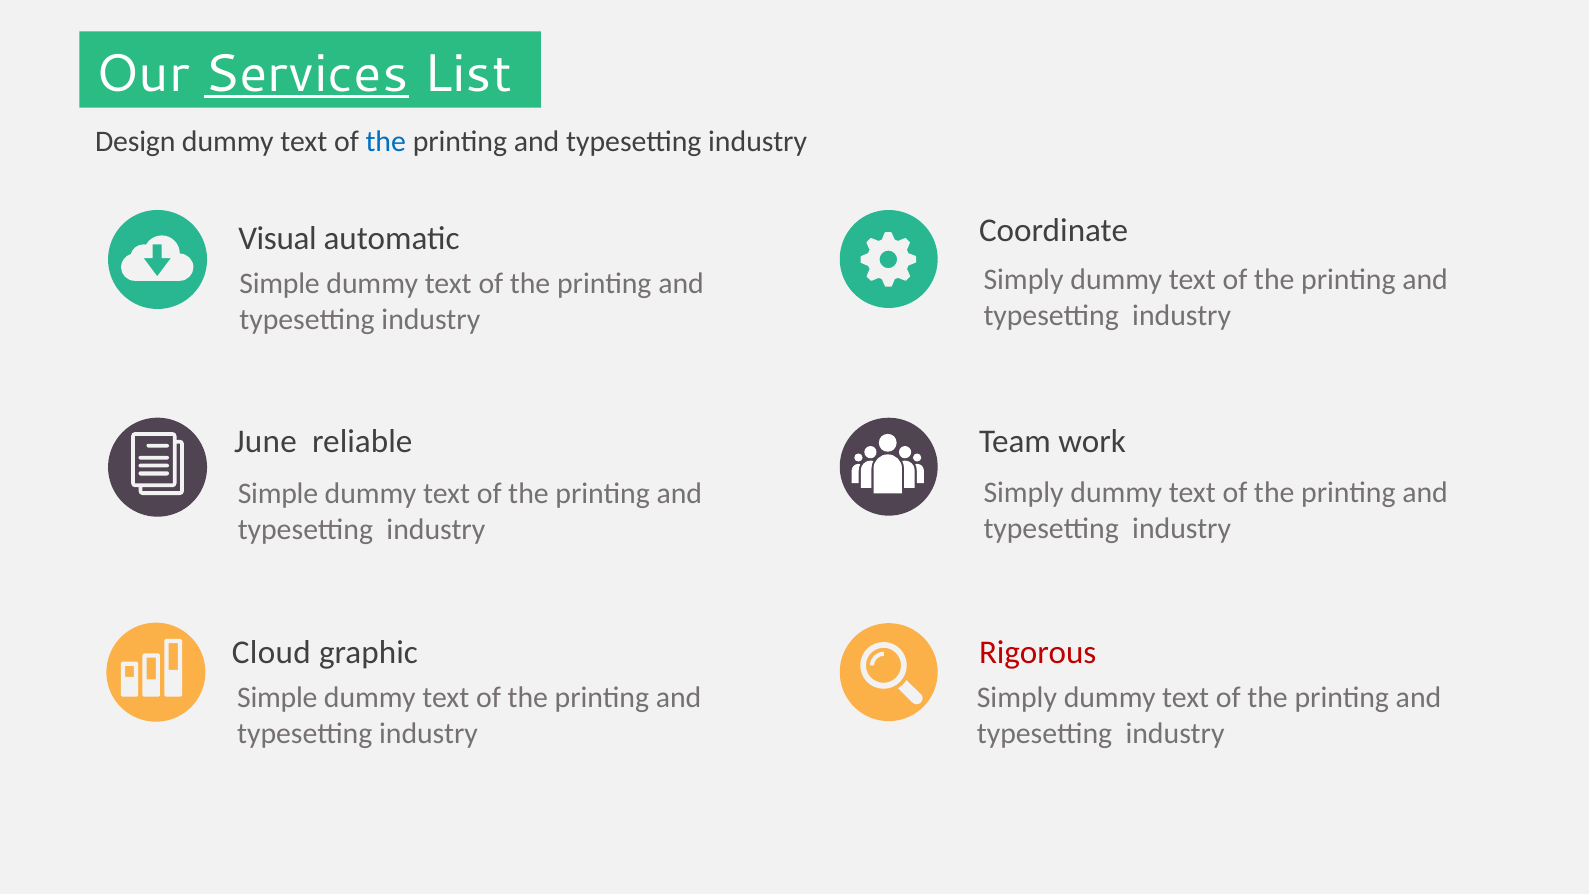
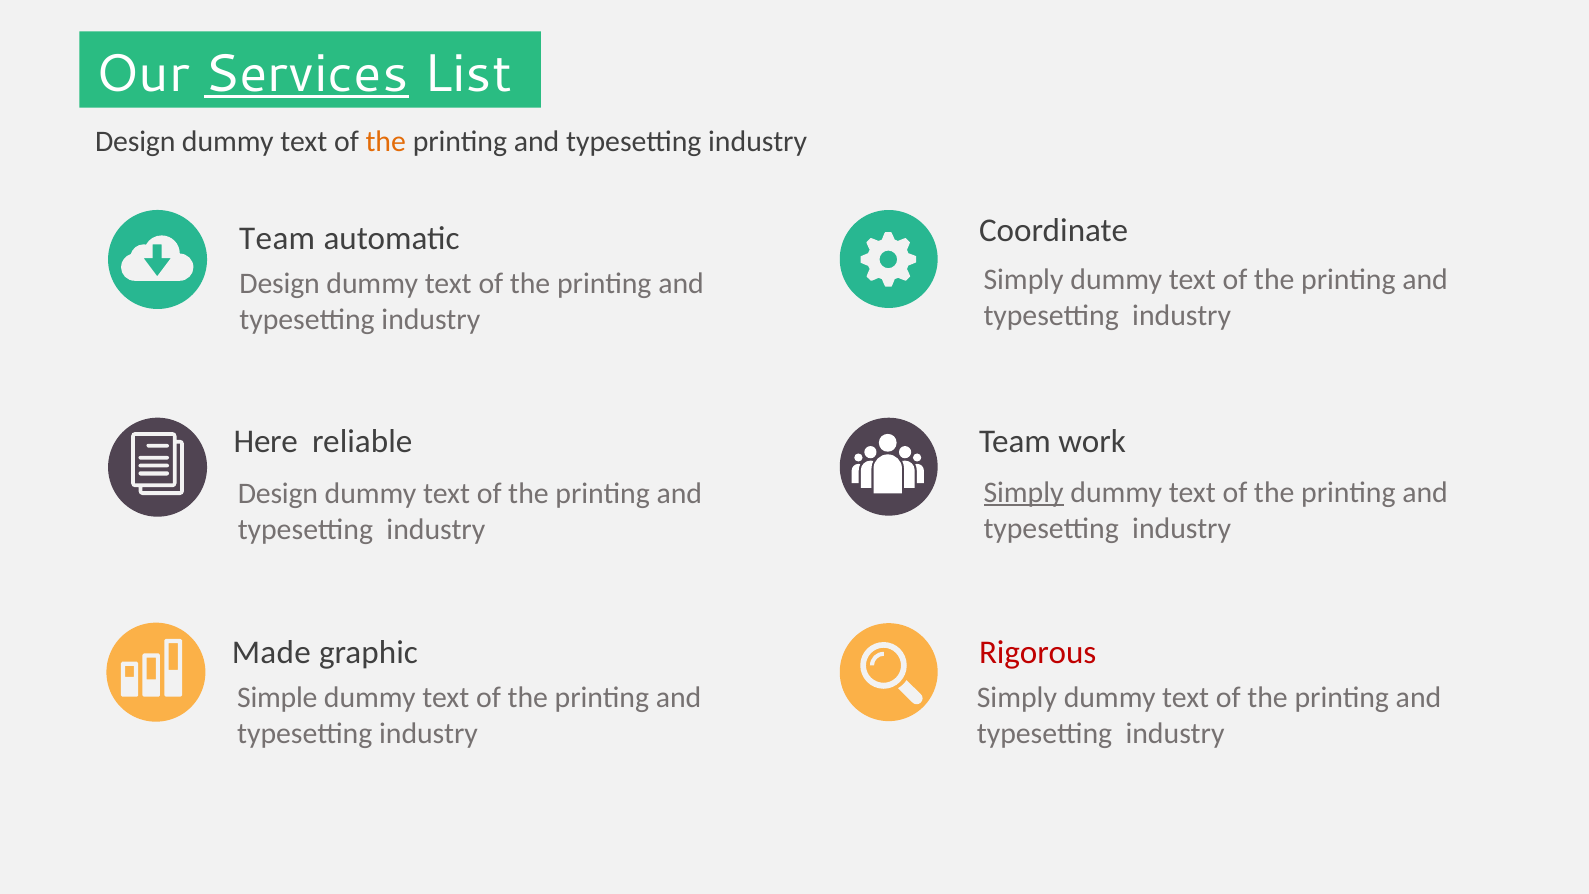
the at (386, 142) colour: blue -> orange
Visual at (278, 239): Visual -> Team
Simple at (280, 284): Simple -> Design
June: June -> Here
Simply at (1024, 492) underline: none -> present
Simple at (278, 494): Simple -> Design
Cloud: Cloud -> Made
